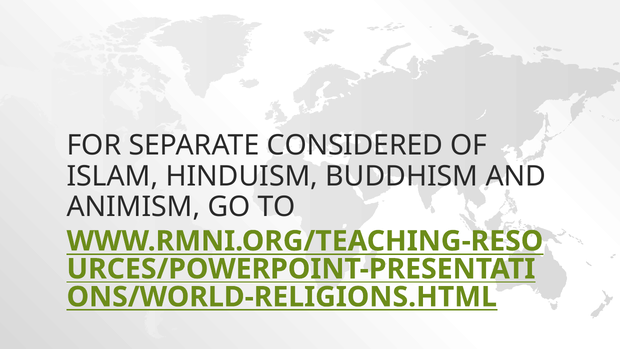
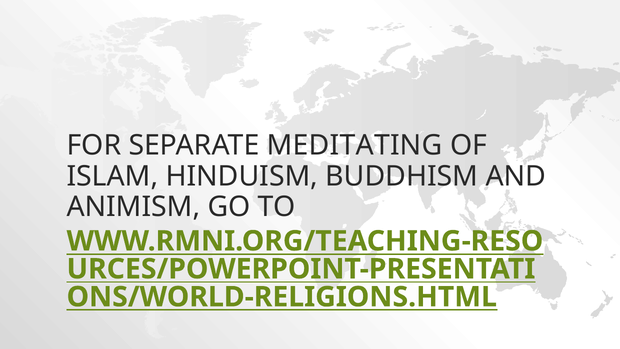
CONSIDERED: CONSIDERED -> MEDITATING
